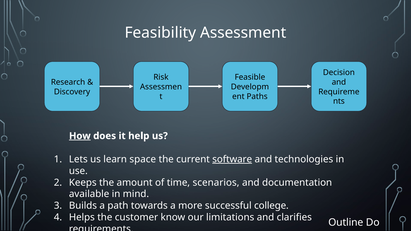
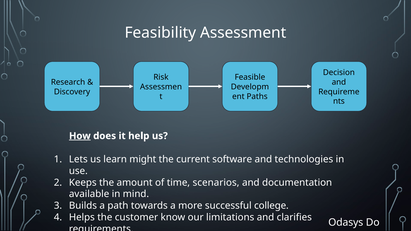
space: space -> might
software underline: present -> none
Outline: Outline -> Odasys
